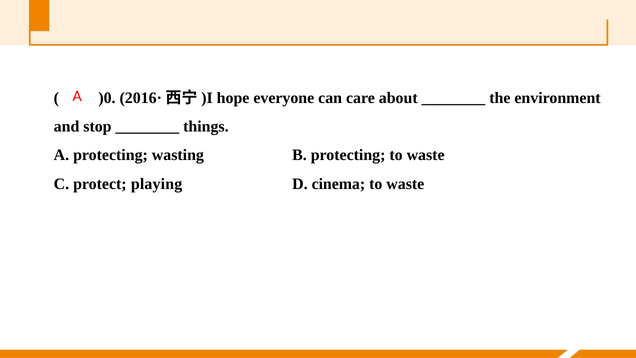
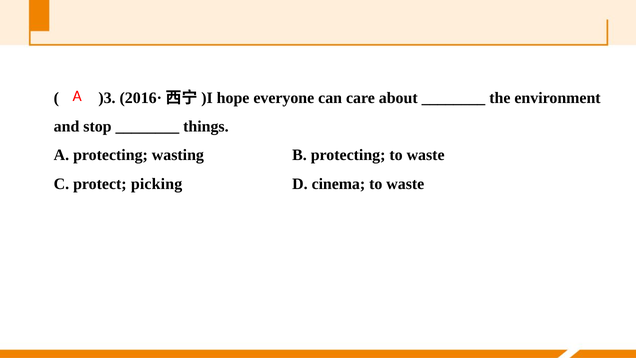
)0: )0 -> )3
playing: playing -> picking
